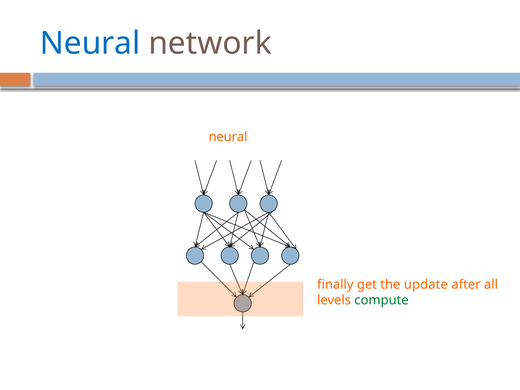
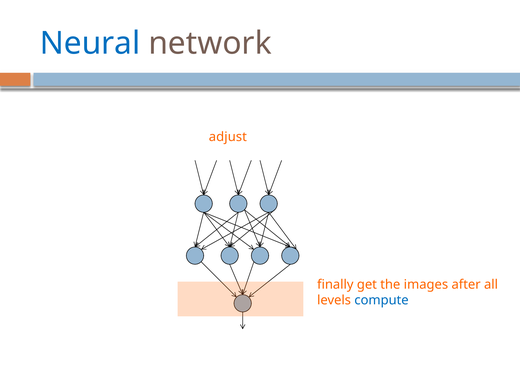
neural at (228, 137): neural -> adjust
update: update -> images
compute colour: green -> blue
